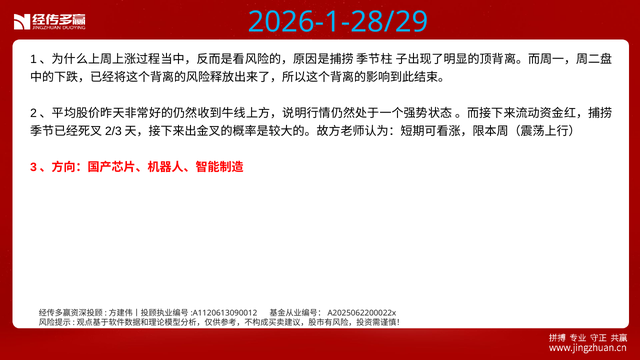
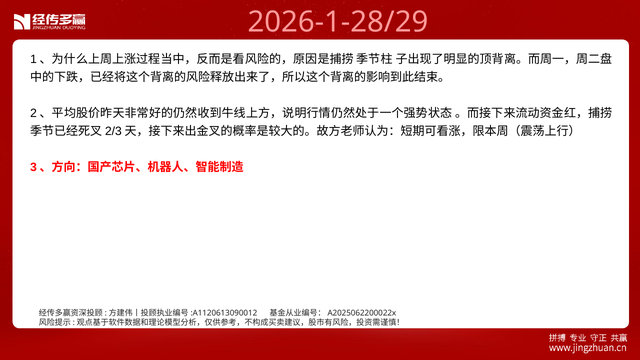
2026-1-28/29 colour: light blue -> pink
